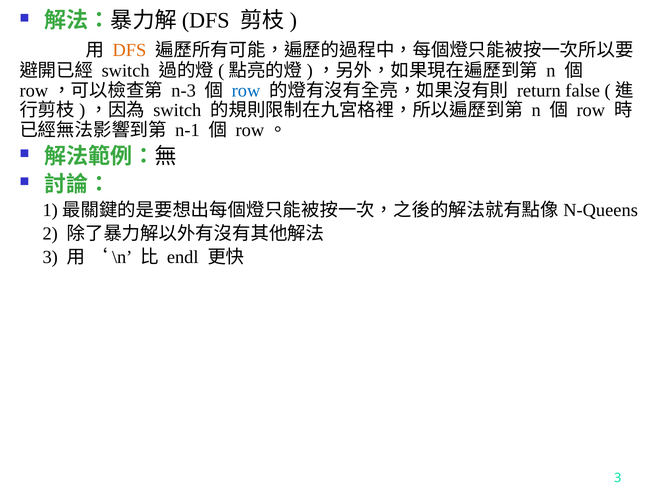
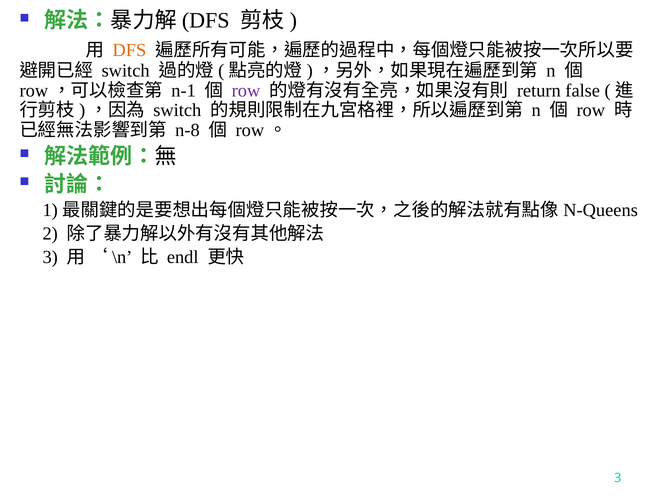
n-3: n-3 -> n-1
row at (246, 90) colour: blue -> purple
n-1: n-1 -> n-8
